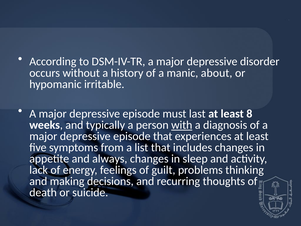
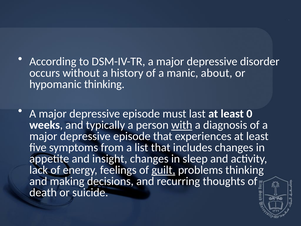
hypomanic irritable: irritable -> thinking
8: 8 -> 0
always: always -> insight
guilt underline: none -> present
